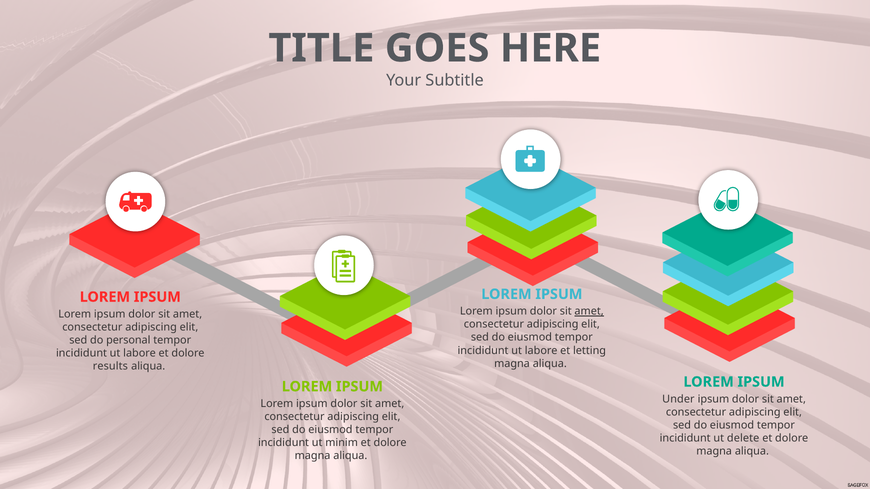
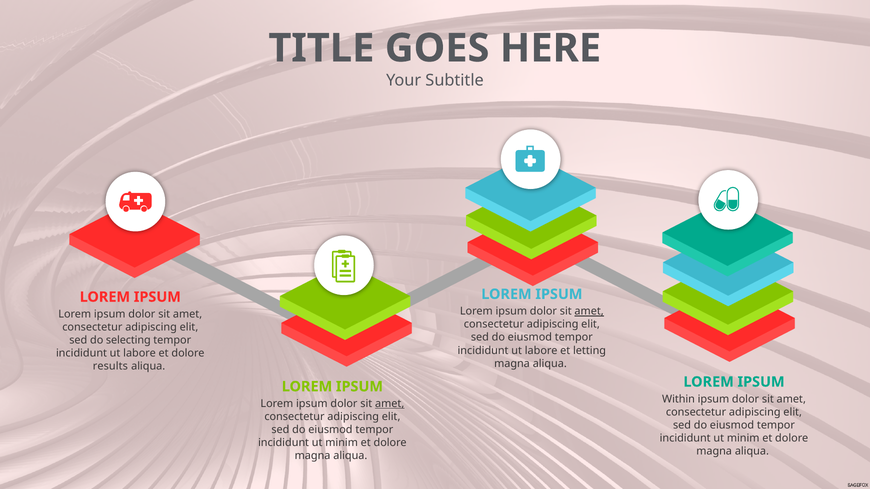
personal: personal -> selecting
Under: Under -> Within
amet at (390, 404) underline: none -> present
delete at (743, 438): delete -> minim
